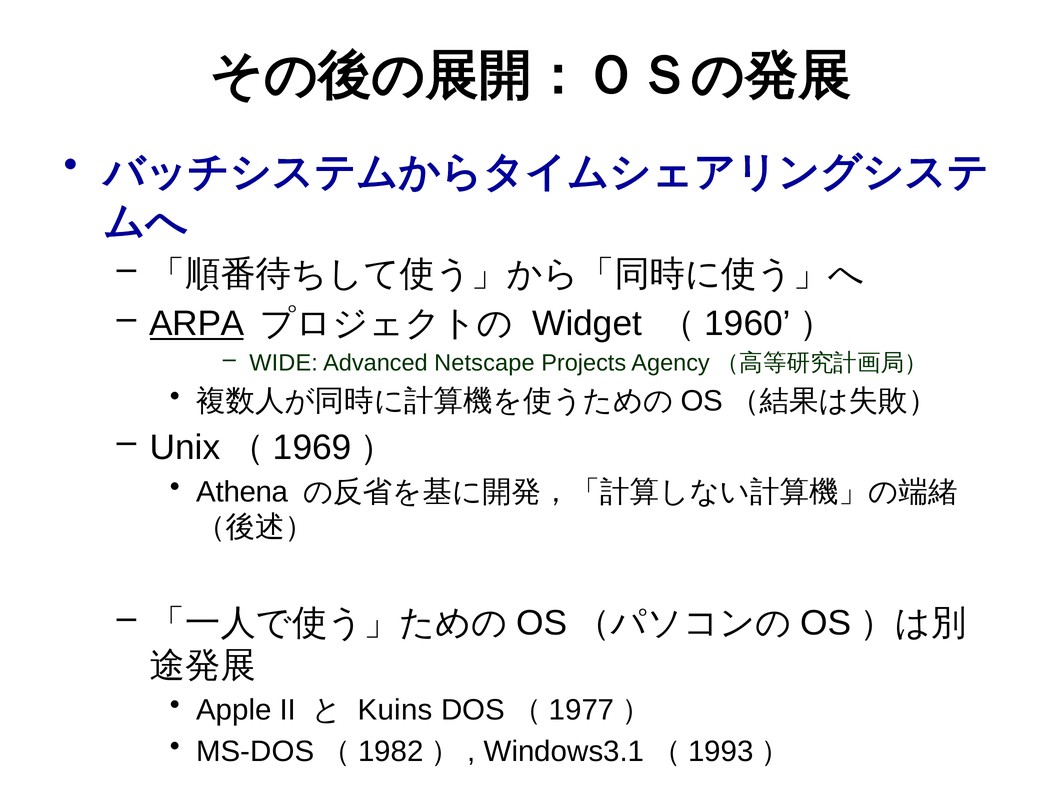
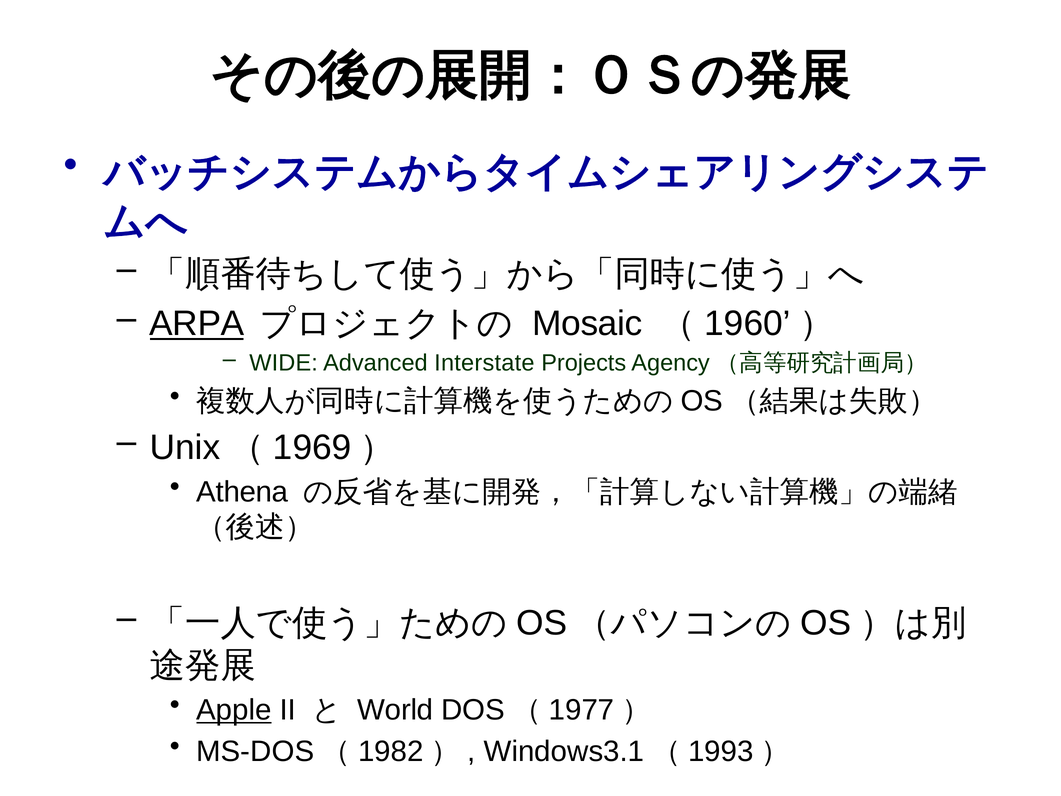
Widget: Widget -> Mosaic
Netscape: Netscape -> Interstate
Apple underline: none -> present
Kuins: Kuins -> World
